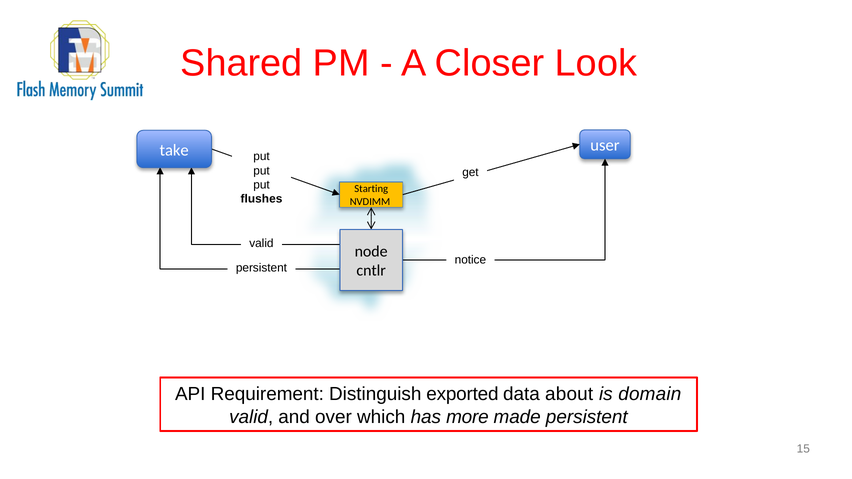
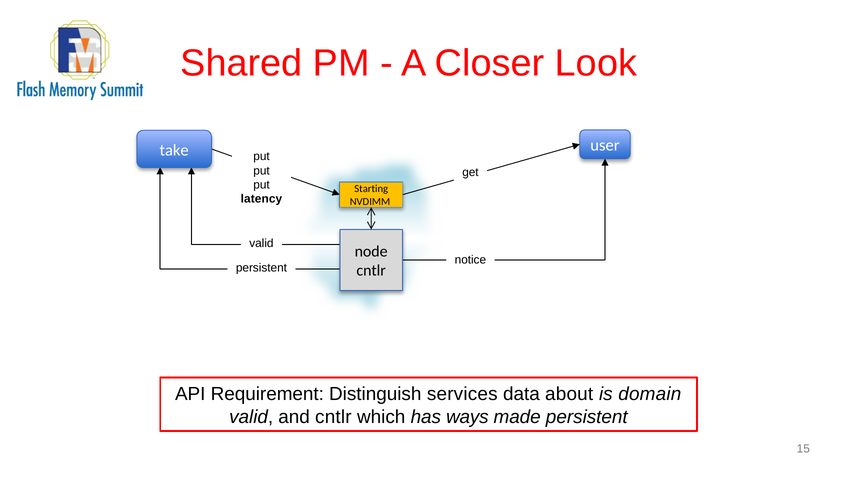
flushes: flushes -> latency
exported: exported -> services
and over: over -> cntlr
more: more -> ways
